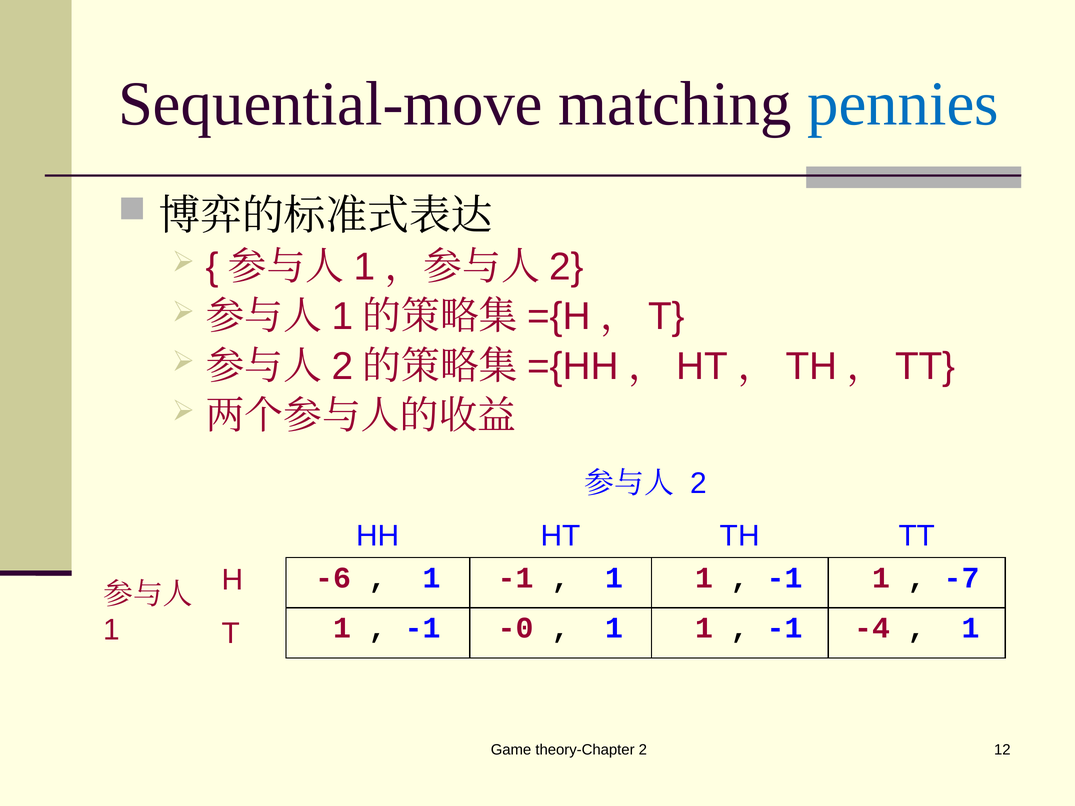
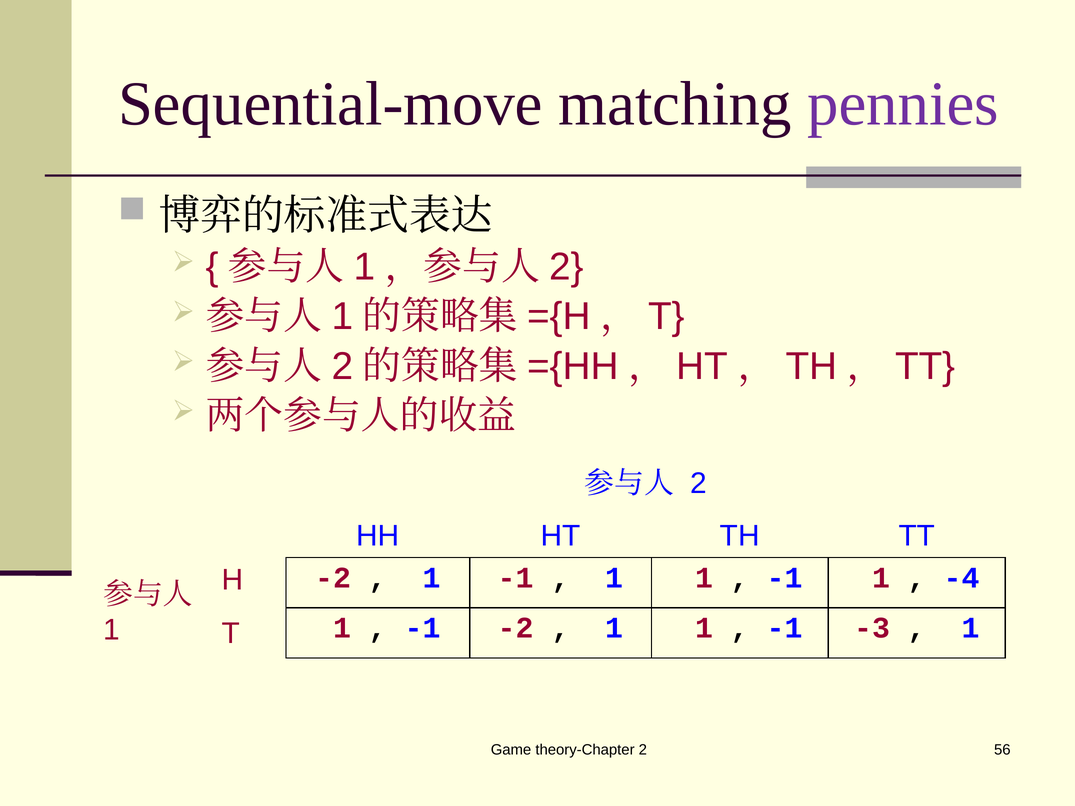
pennies colour: blue -> purple
H -6: -6 -> -2
-7: -7 -> -4
-1 -0: -0 -> -2
-4: -4 -> -3
12: 12 -> 56
